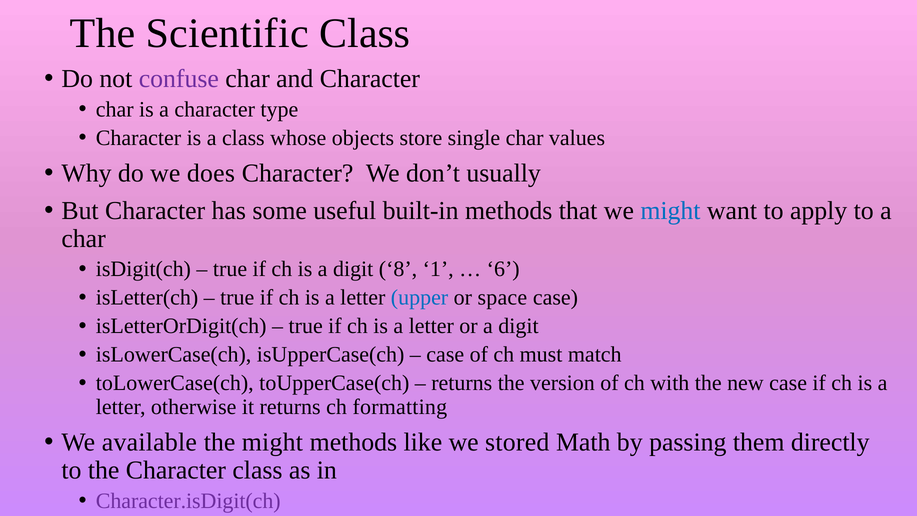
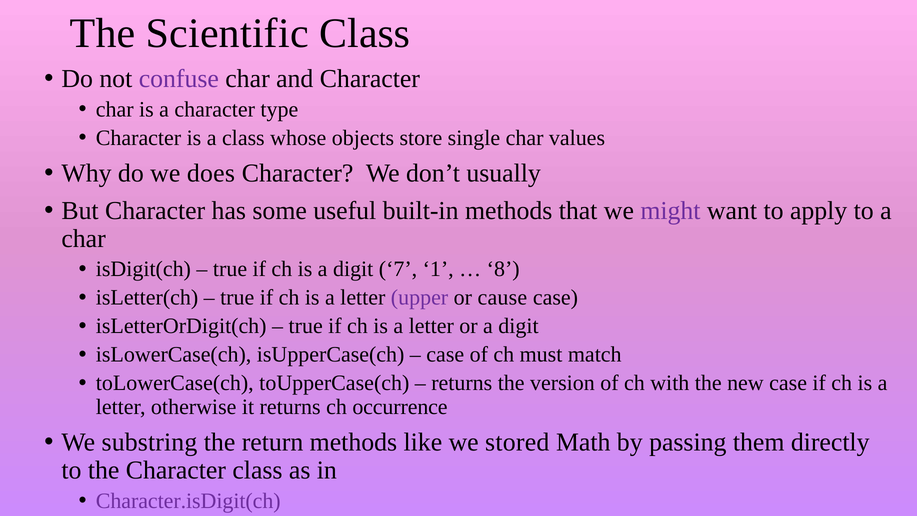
might at (670, 211) colour: blue -> purple
8: 8 -> 7
6: 6 -> 8
upper colour: blue -> purple
space: space -> cause
formatting: formatting -> occurrence
available: available -> substring
the might: might -> return
